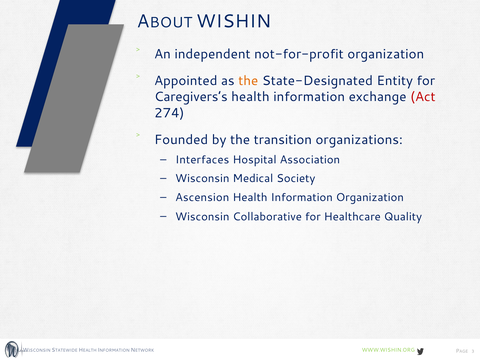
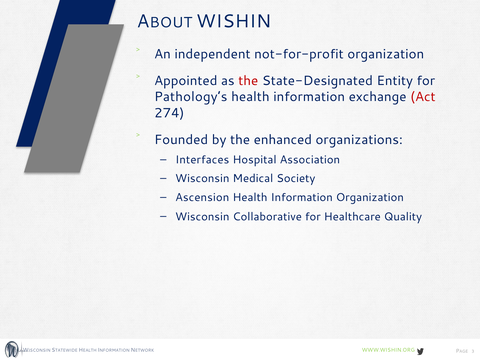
the at (248, 81) colour: orange -> red
Caregivers’s: Caregivers’s -> Pathology’s
transition: transition -> enhanced
